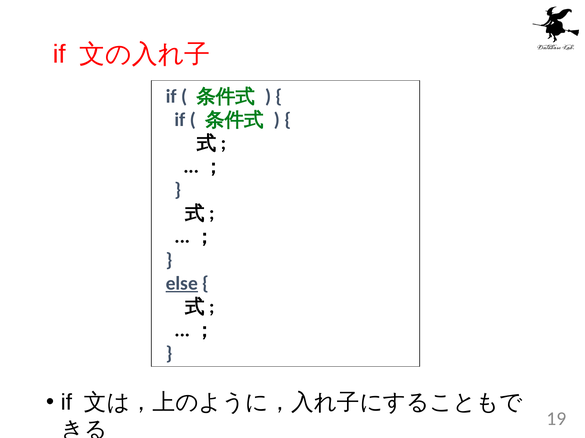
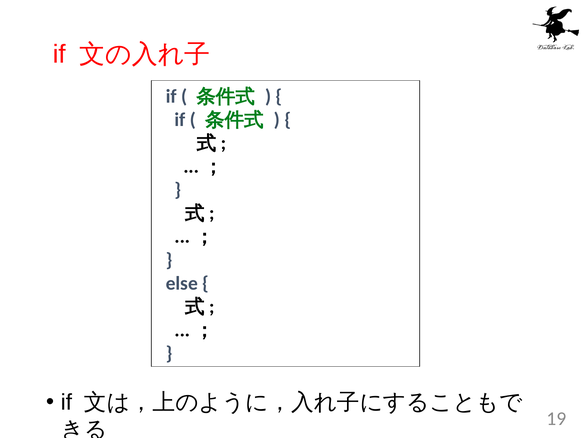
else underline: present -> none
